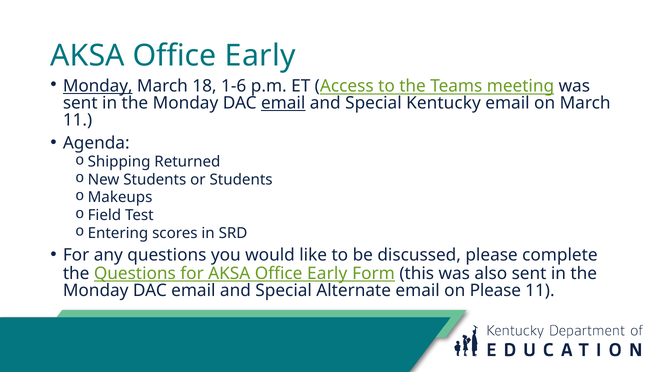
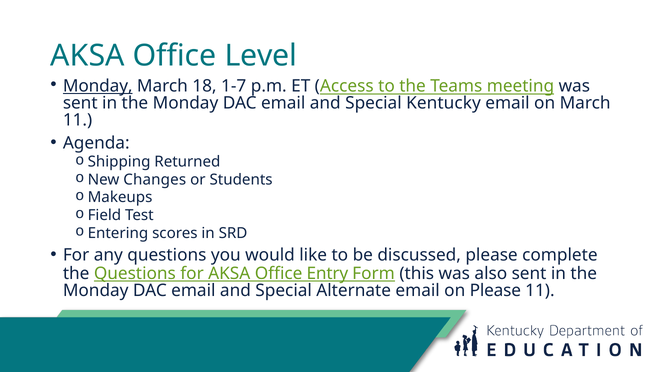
Early at (260, 56): Early -> Level
1-6: 1-6 -> 1-7
email at (283, 103) underline: present -> none
New Students: Students -> Changes
for AKSA Office Early: Early -> Entry
